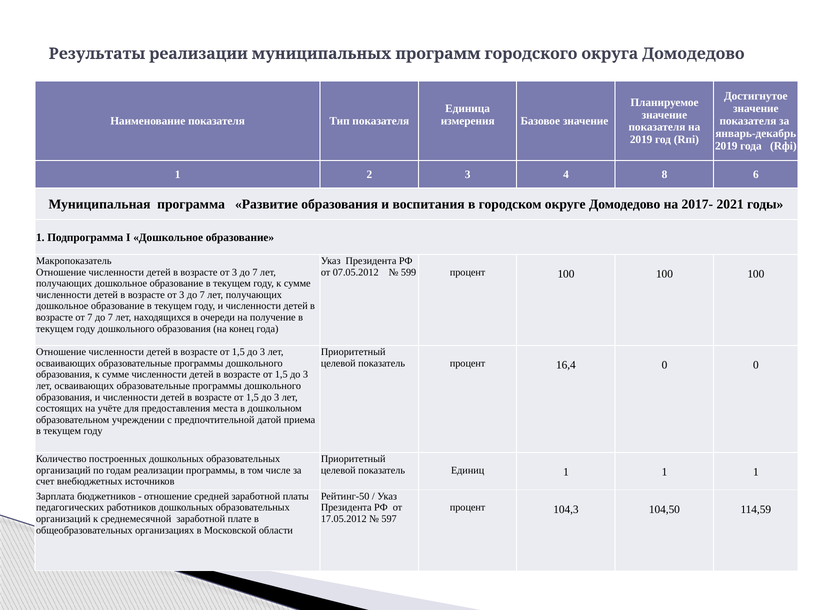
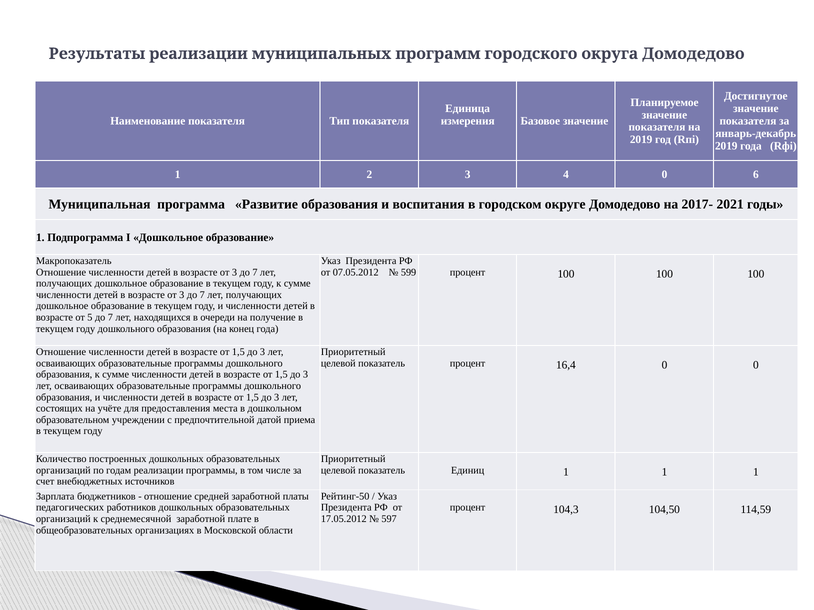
4 8: 8 -> 0
от 7: 7 -> 5
